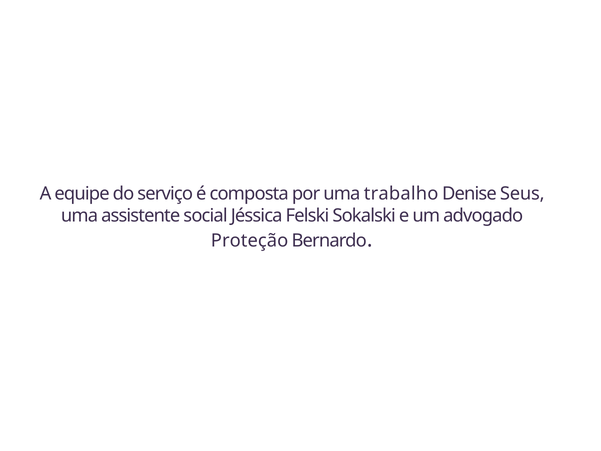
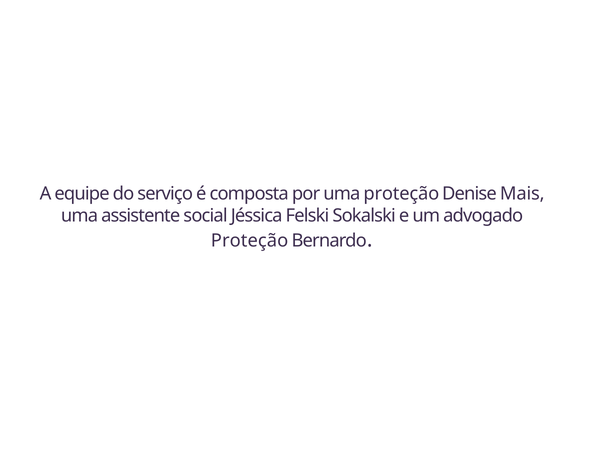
uma trabalho: trabalho -> proteção
Seus: Seus -> Mais
